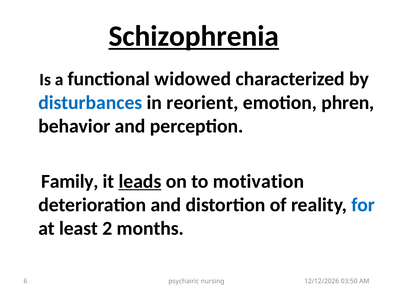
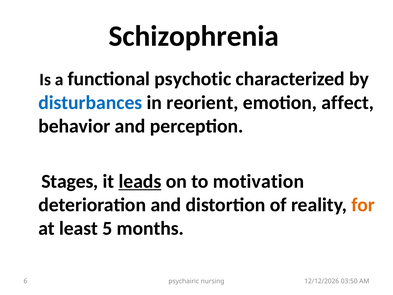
Schizophrenia underline: present -> none
widowed: widowed -> psychotic
phren: phren -> affect
Family: Family -> Stages
for colour: blue -> orange
2: 2 -> 5
